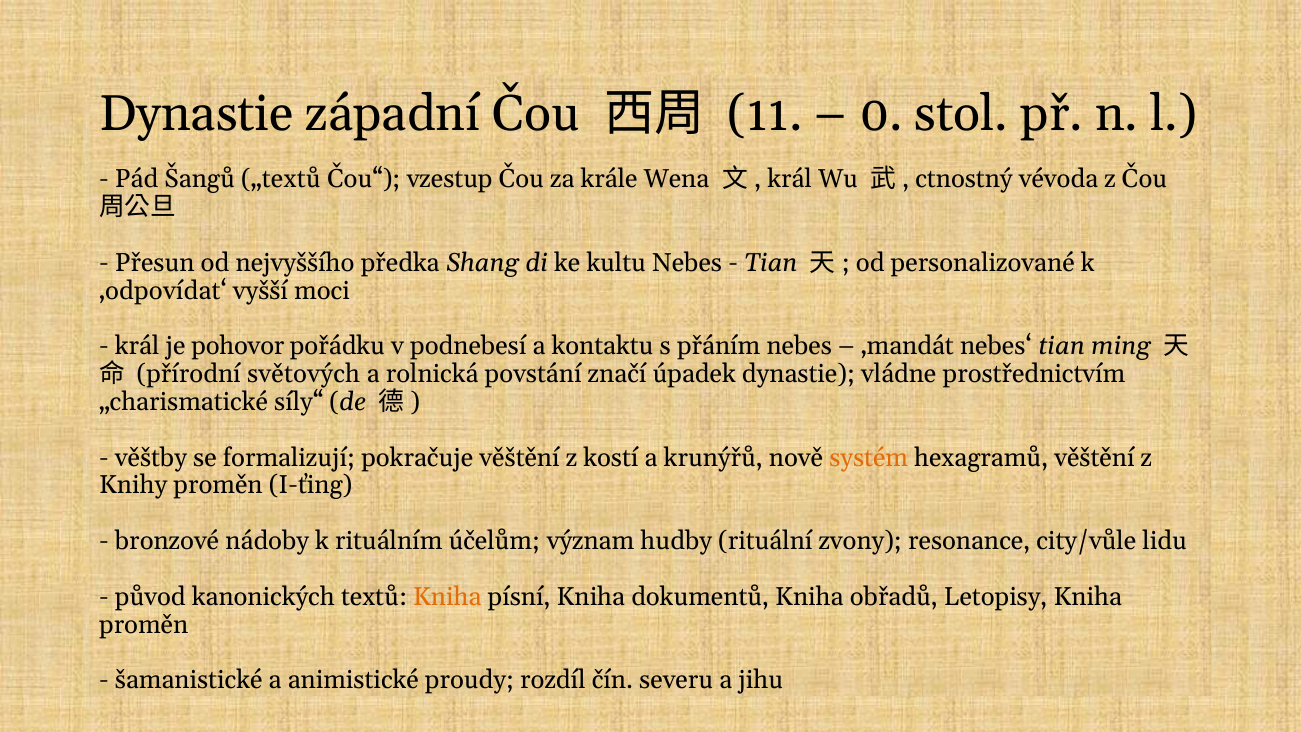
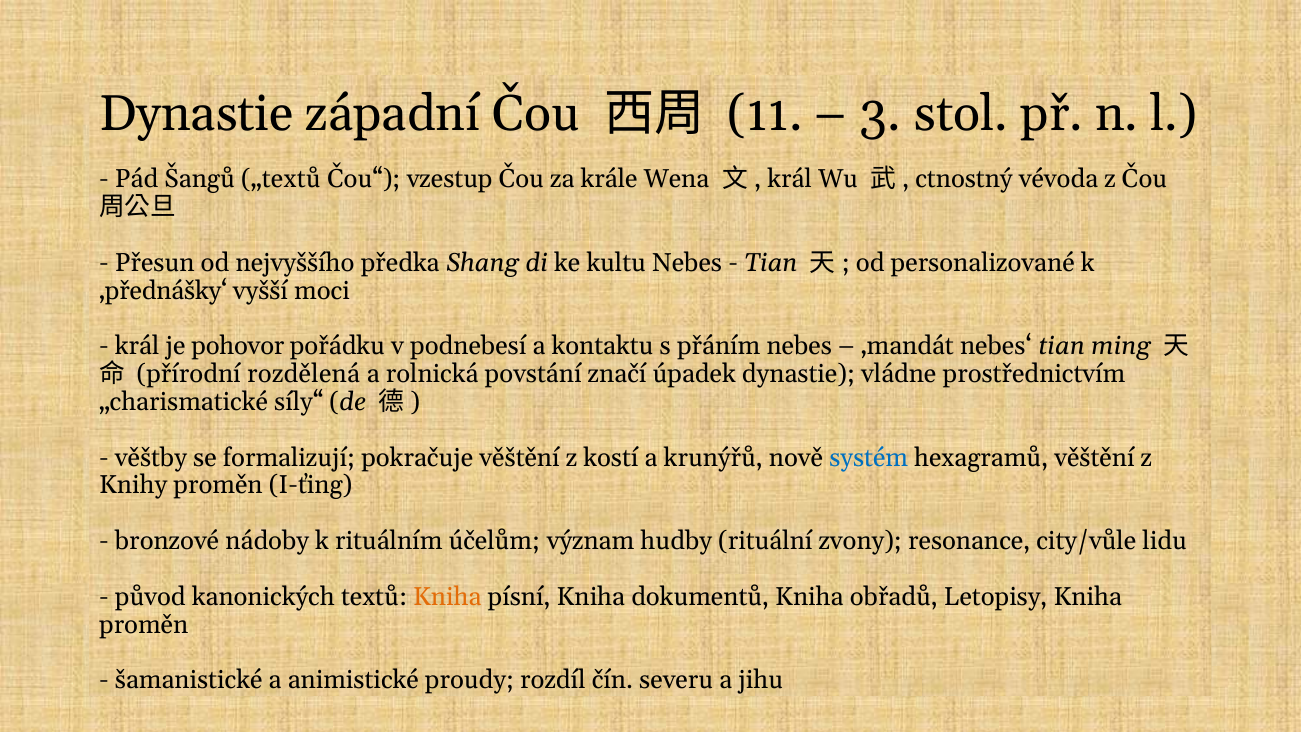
0: 0 -> 3
‚odpovídat‘: ‚odpovídat‘ -> ‚přednášky‘
světových: světových -> rozdělená
systém colour: orange -> blue
